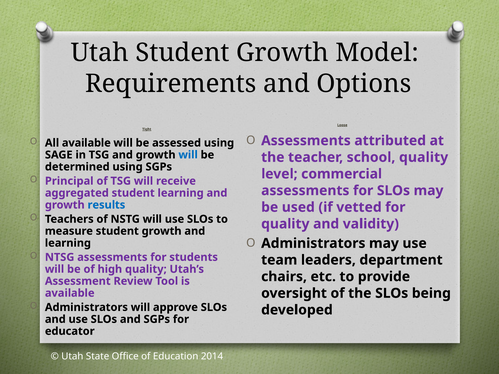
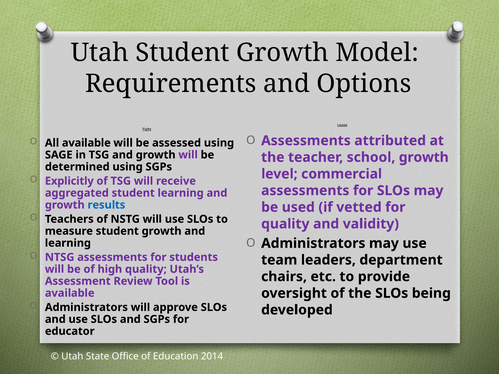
will at (188, 155) colour: blue -> purple
school quality: quality -> growth
Principal: Principal -> Explicitly
